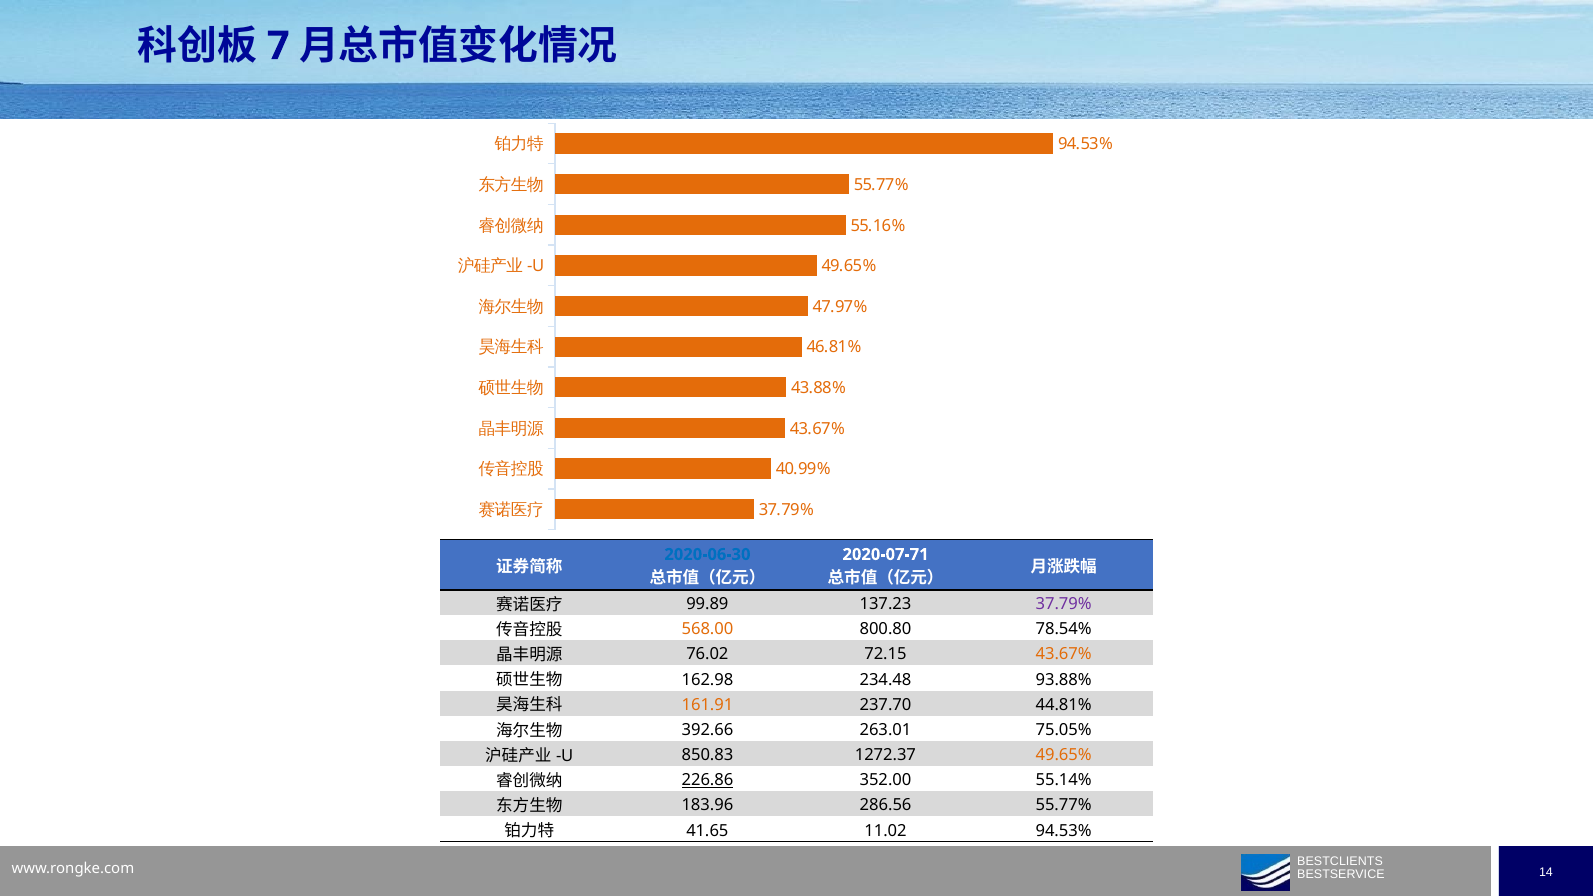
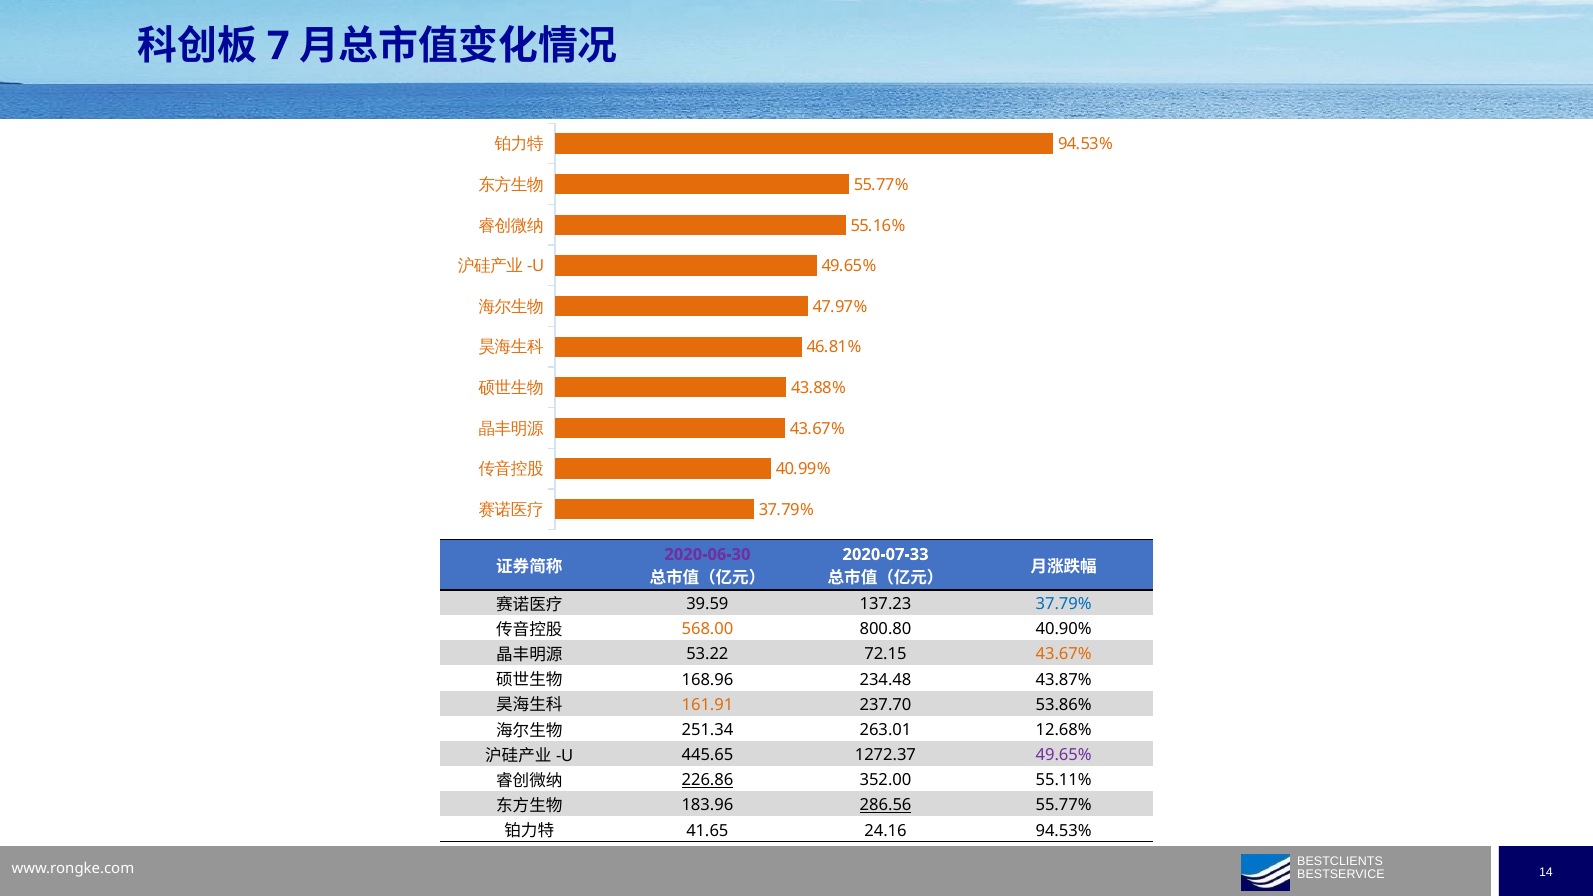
2020-06-30 colour: blue -> purple
2020-07-71: 2020-07-71 -> 2020-07-33
99.89: 99.89 -> 39.59
37.79% at (1064, 604) colour: purple -> blue
78.54%: 78.54% -> 40.90%
76.02: 76.02 -> 53.22
162.98: 162.98 -> 168.96
93.88%: 93.88% -> 43.87%
44.81%: 44.81% -> 53.86%
392.66: 392.66 -> 251.34
75.05%: 75.05% -> 12.68%
850.83: 850.83 -> 445.65
49.65% at (1064, 755) colour: orange -> purple
55.14%: 55.14% -> 55.11%
286.56 underline: none -> present
11.02: 11.02 -> 24.16
